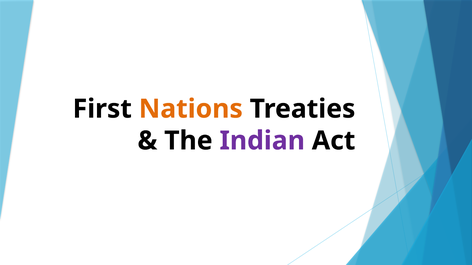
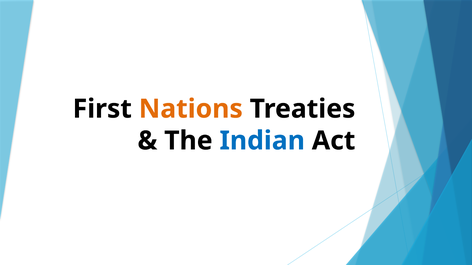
Indian colour: purple -> blue
